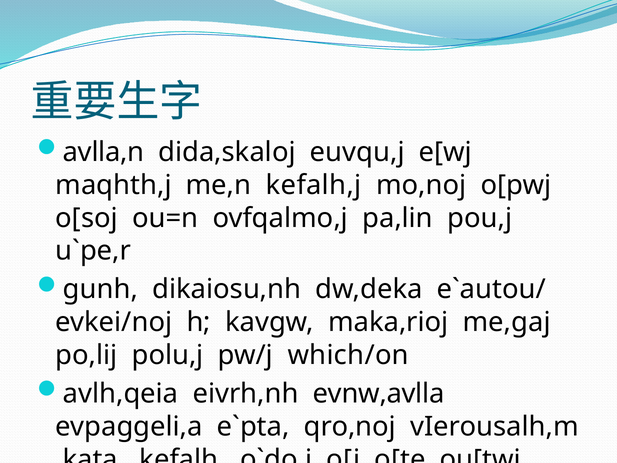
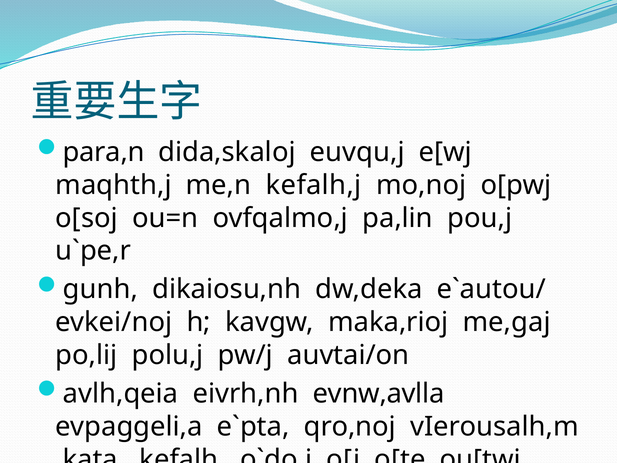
avlla,n: avlla,n -> para,n
which/on: which/on -> auvtai/on
